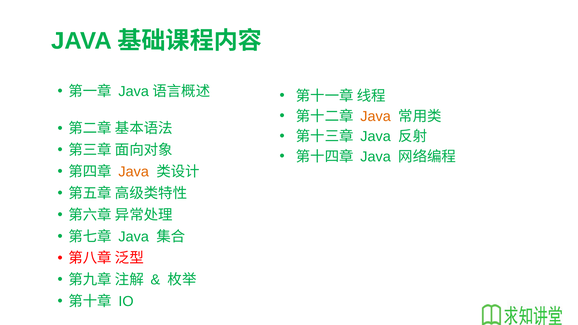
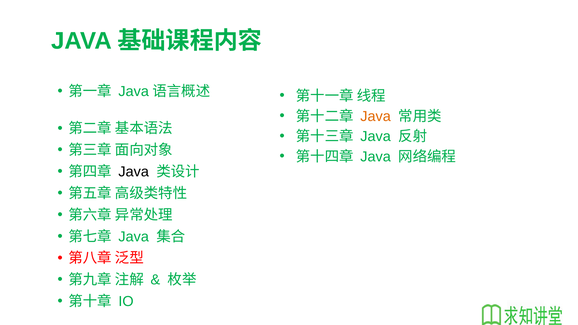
Java at (134, 172) colour: orange -> black
